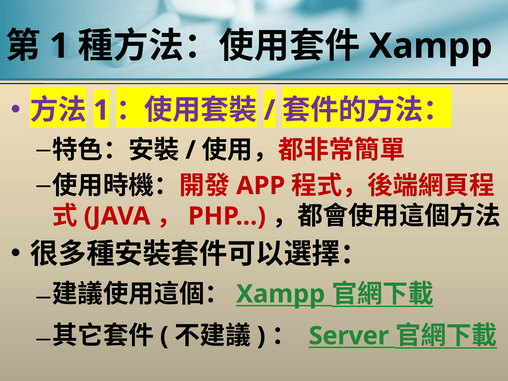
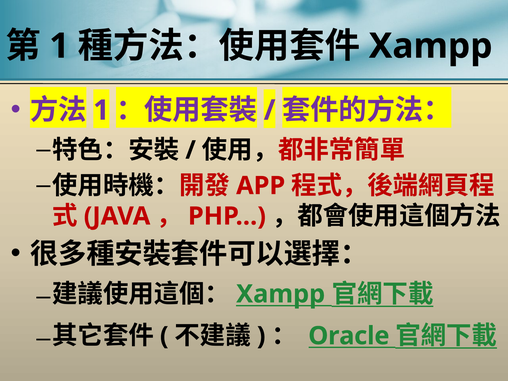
Server: Server -> Oracle
